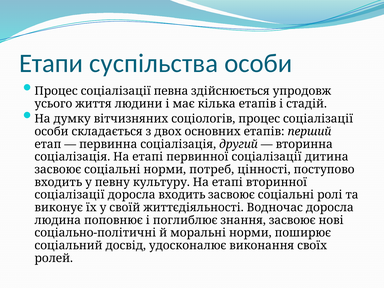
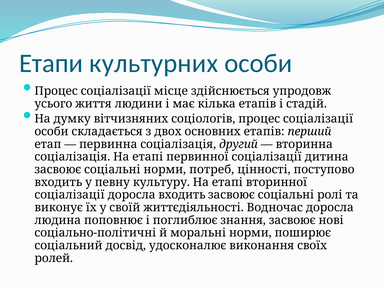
суспільства: суспільства -> культурних
певна: певна -> місце
